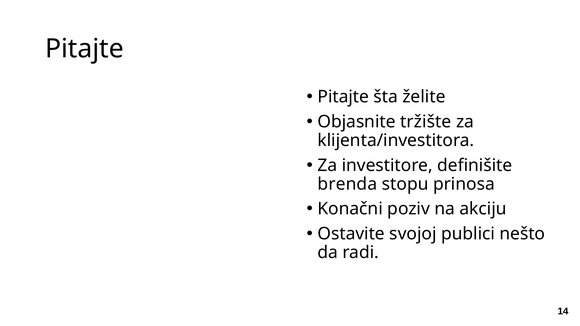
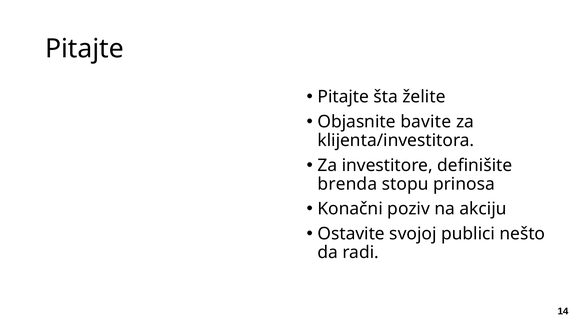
tržište: tržište -> bavite
